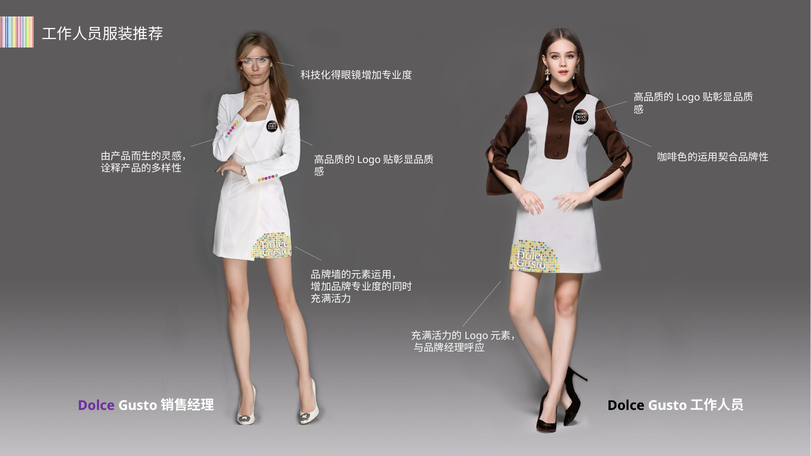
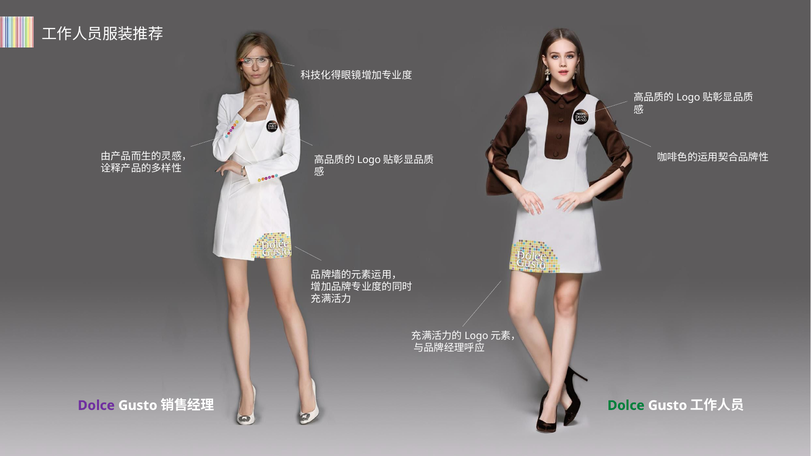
Dolce at (626, 406) colour: black -> green
